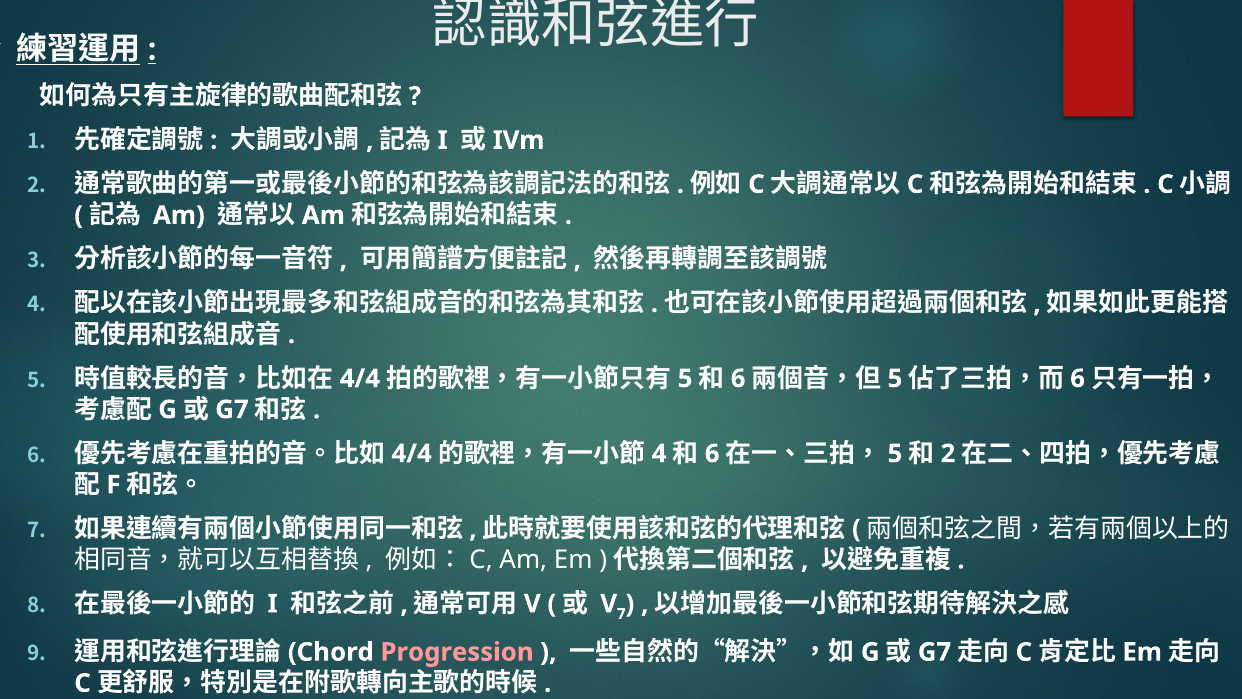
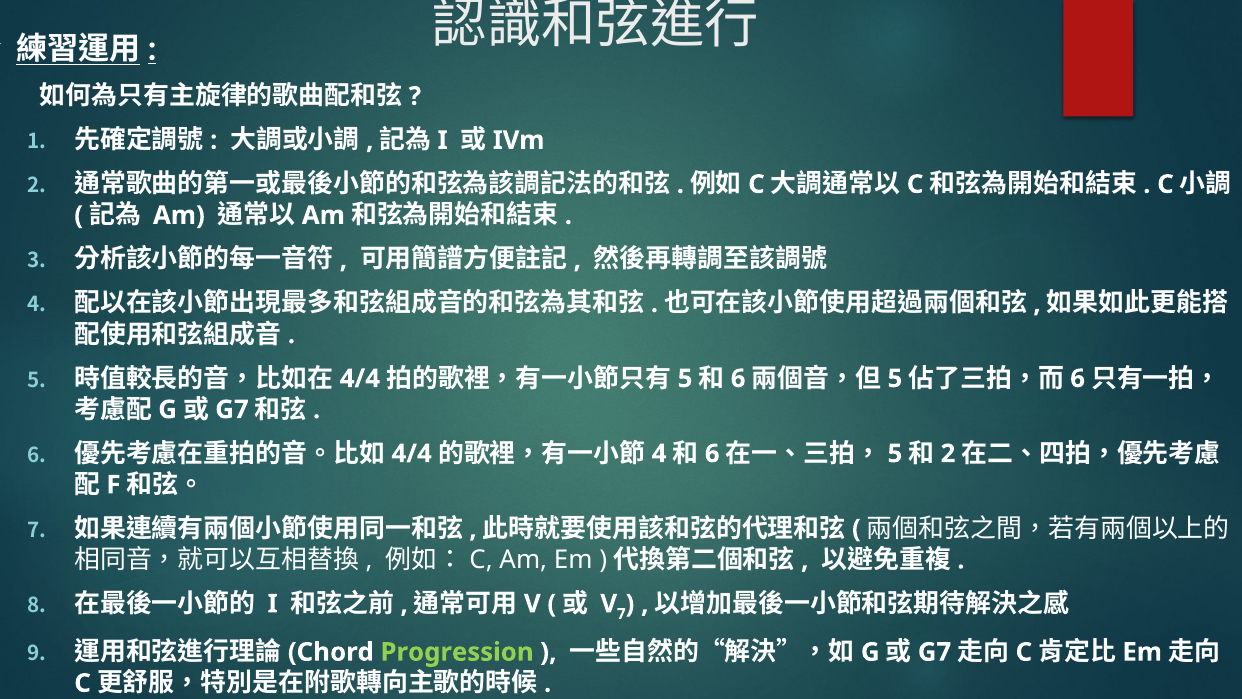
Progression colour: pink -> light green
